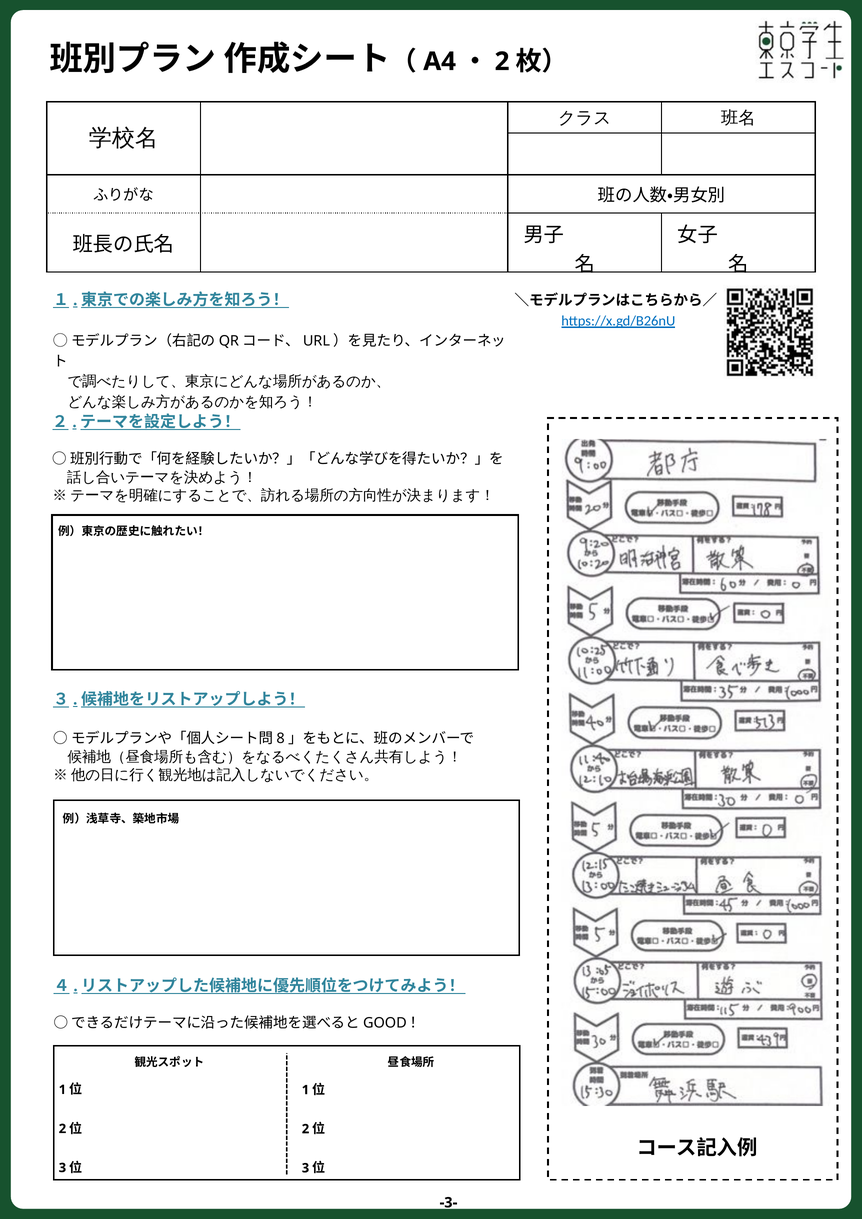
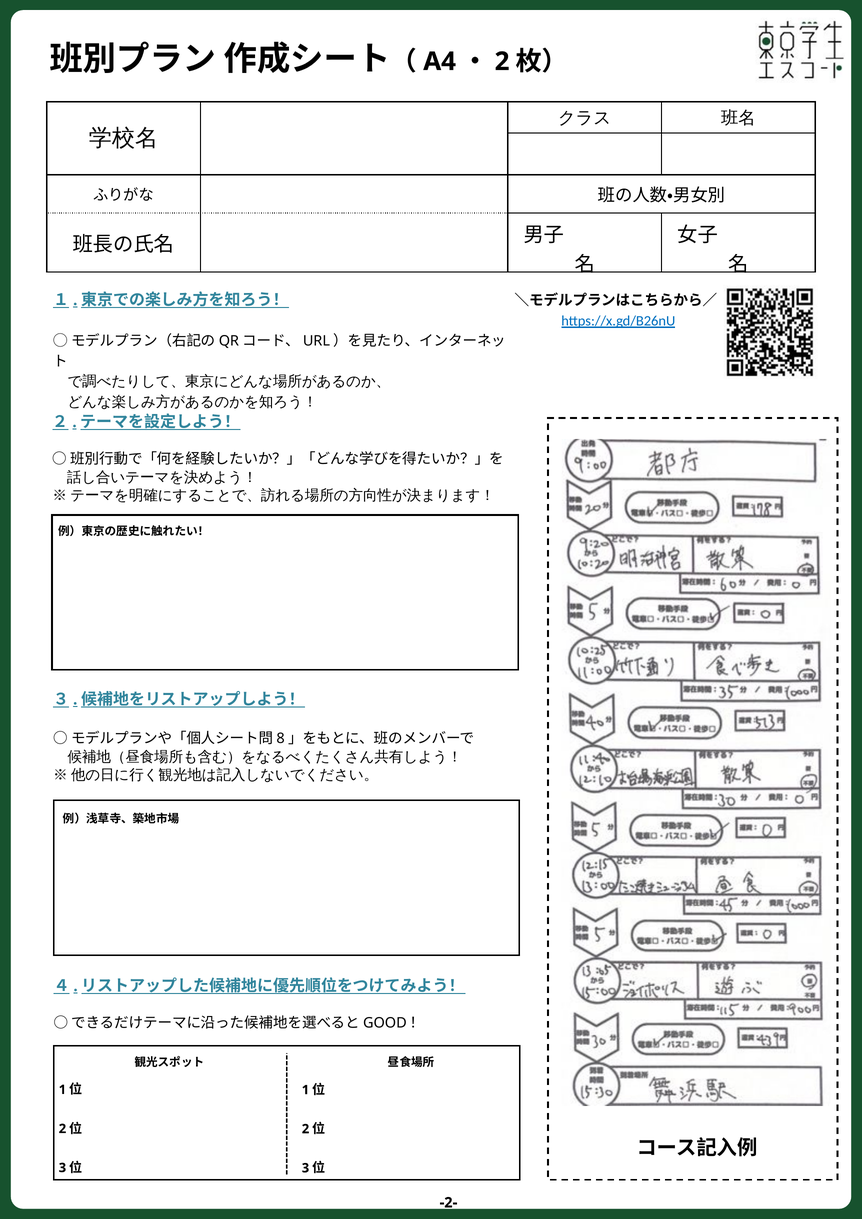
-3-: -3- -> -2-
